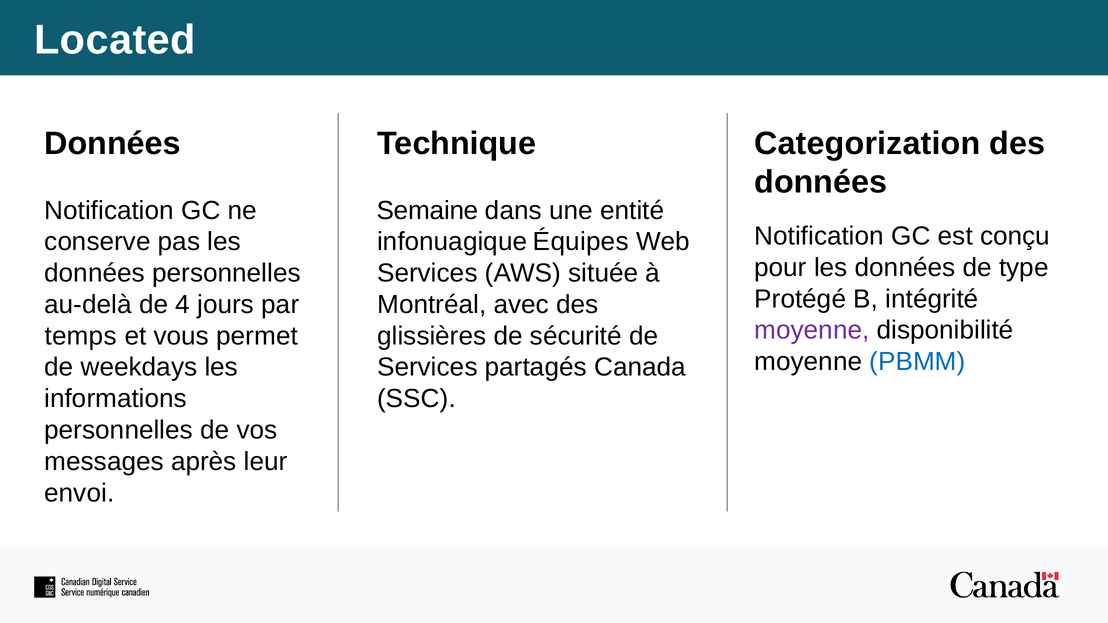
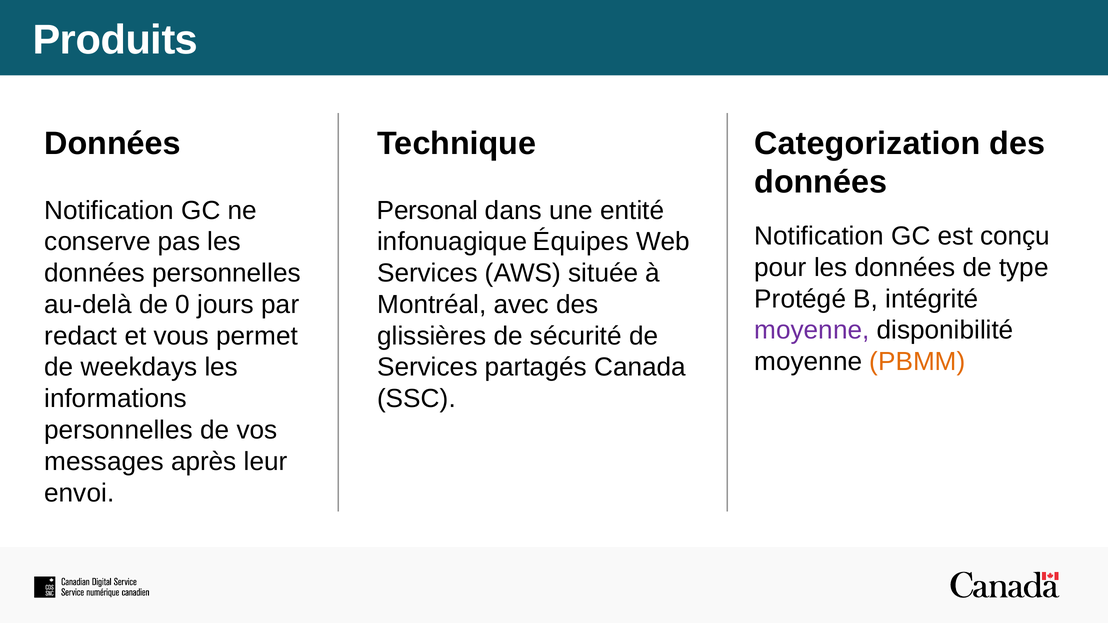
Located: Located -> Produits
Semaine: Semaine -> Personal
4: 4 -> 0
temps: temps -> redact
PBMM colour: blue -> orange
